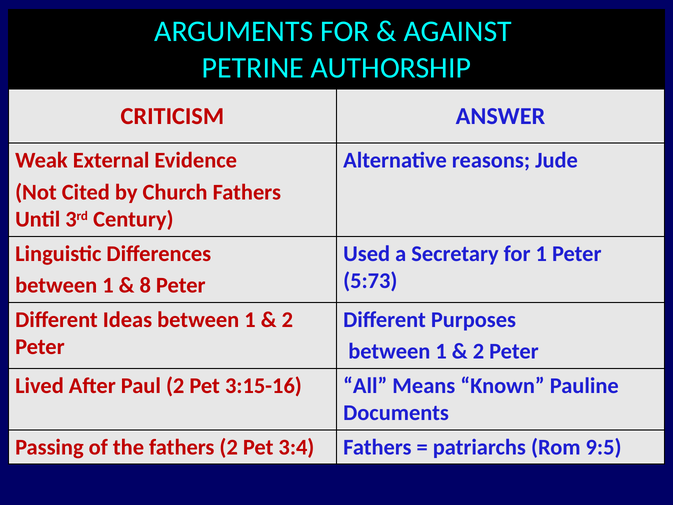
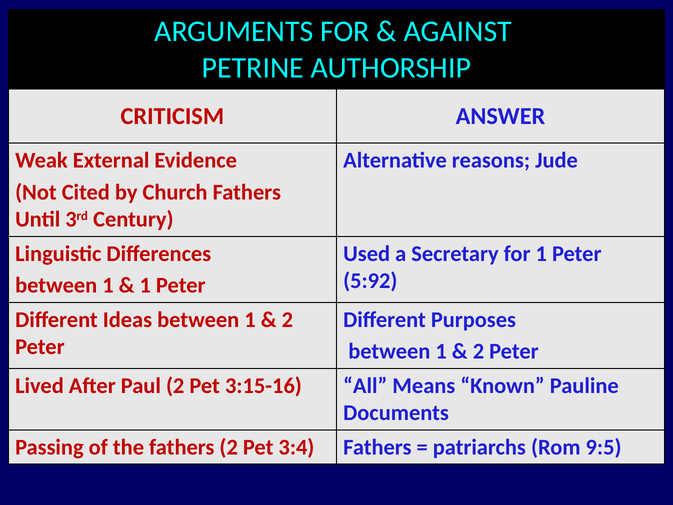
5:73: 5:73 -> 5:92
8 at (145, 285): 8 -> 1
